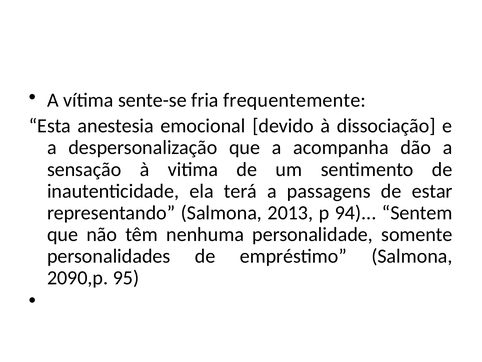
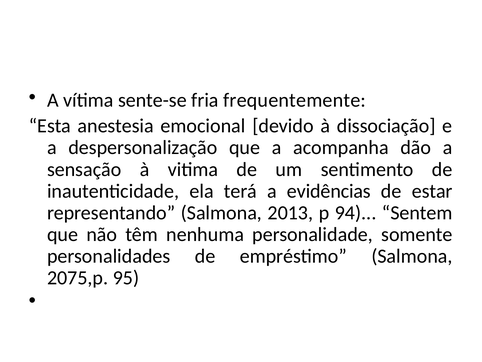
passagens: passagens -> evidências
2090,p: 2090,p -> 2075,p
